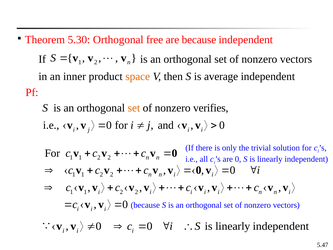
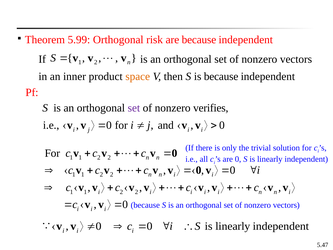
5.30: 5.30 -> 5.99
free: free -> risk
is average: average -> because
set at (134, 108) colour: orange -> purple
